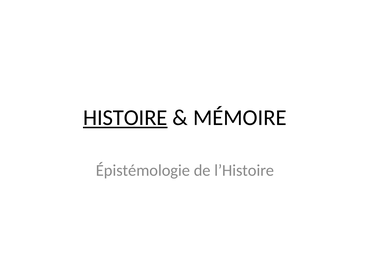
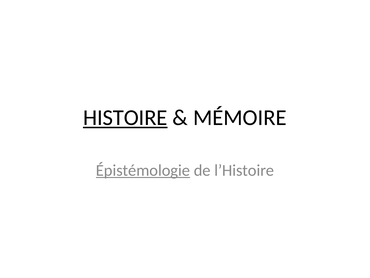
Épistémologie underline: none -> present
